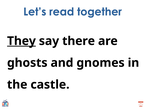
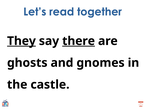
there underline: none -> present
